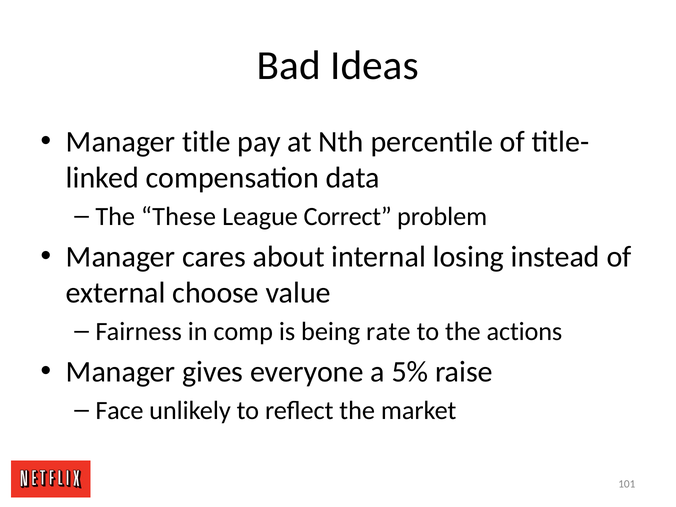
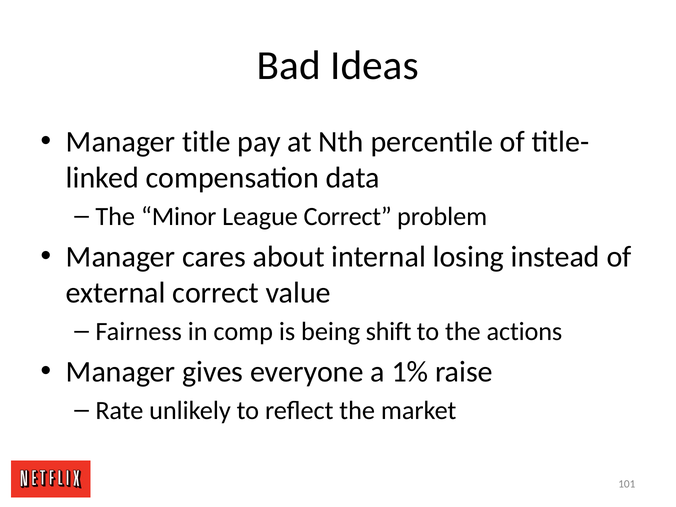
These: These -> Minor
external choose: choose -> correct
rate: rate -> shift
5%: 5% -> 1%
Face: Face -> Rate
